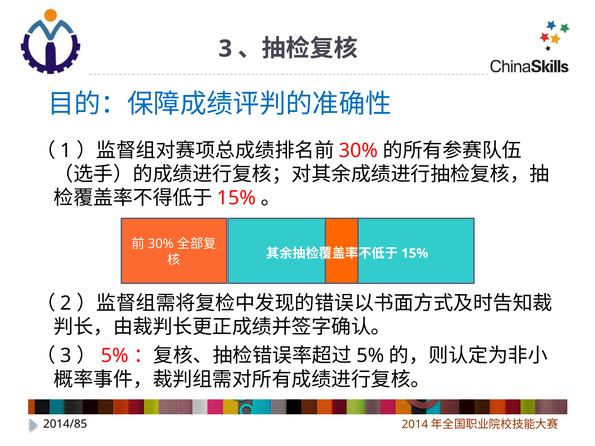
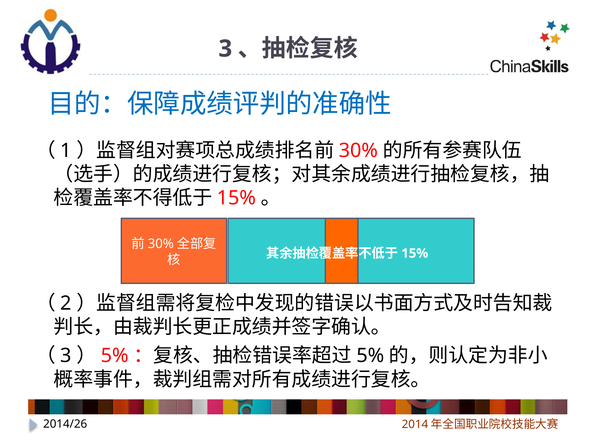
2014/85: 2014/85 -> 2014/26
